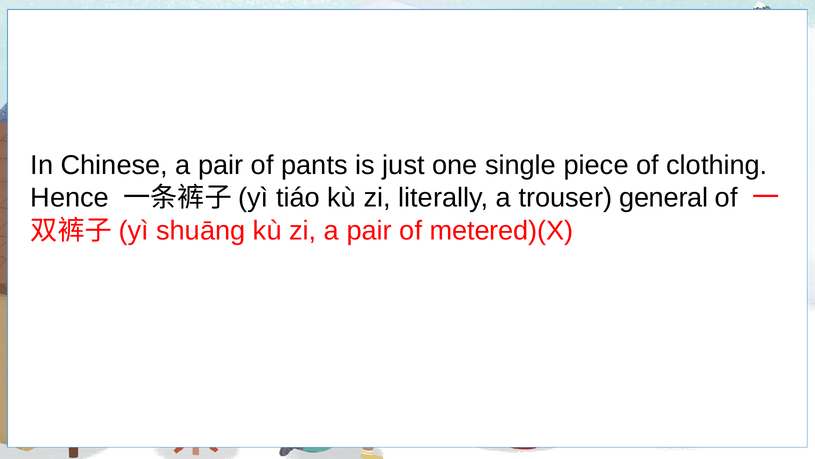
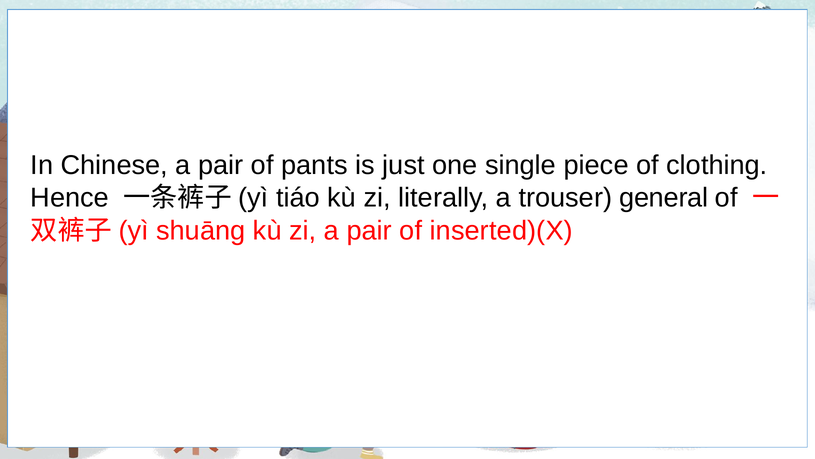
metered)(X: metered)(X -> inserted)(X
